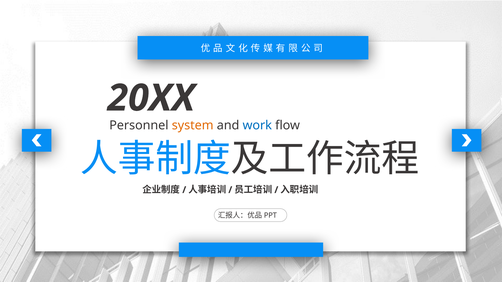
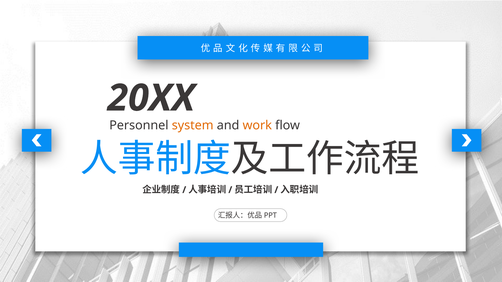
work colour: blue -> orange
